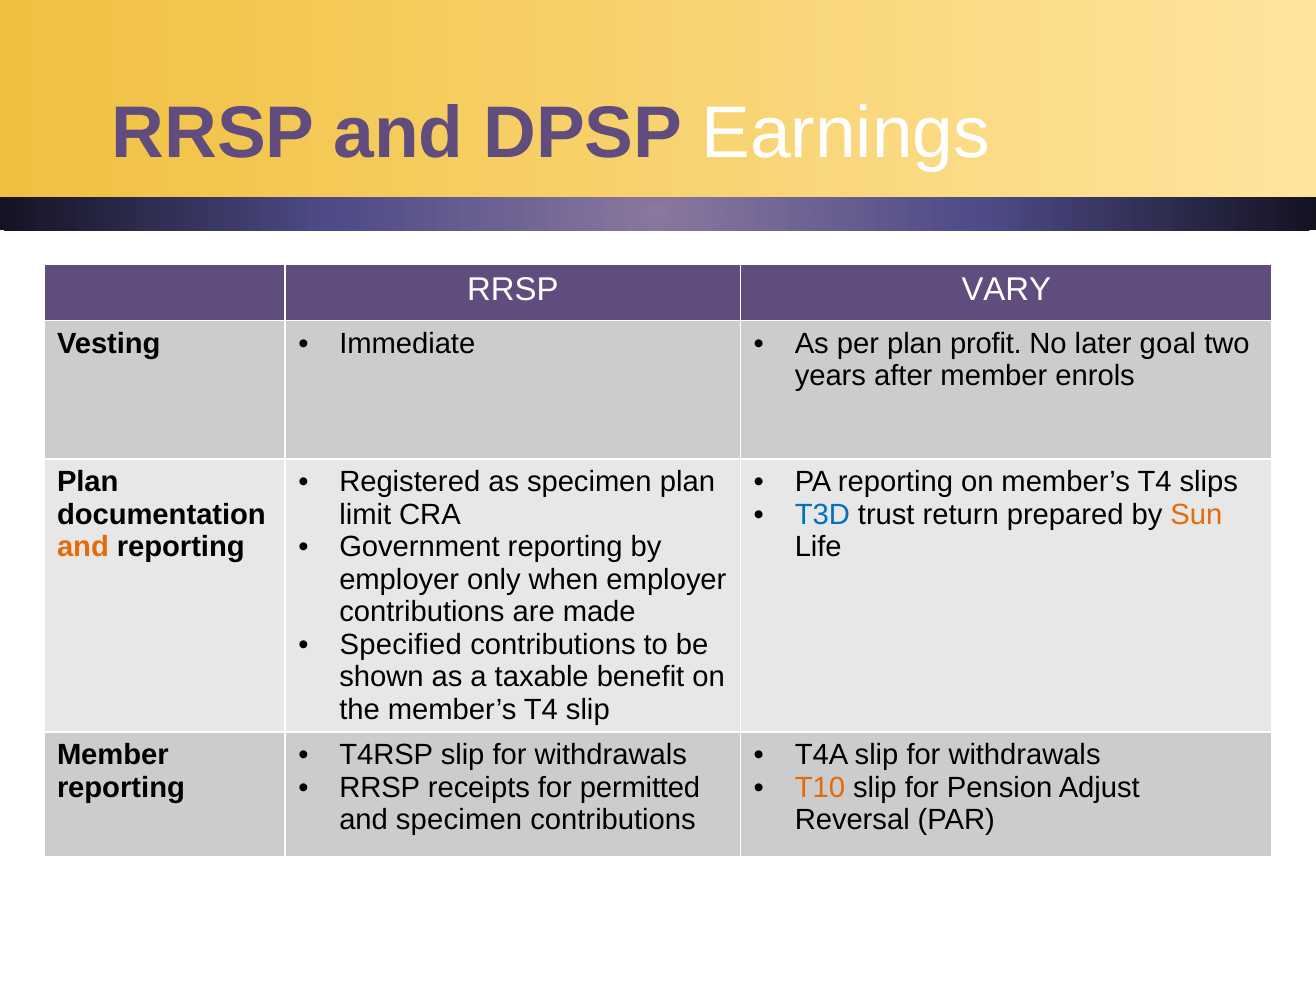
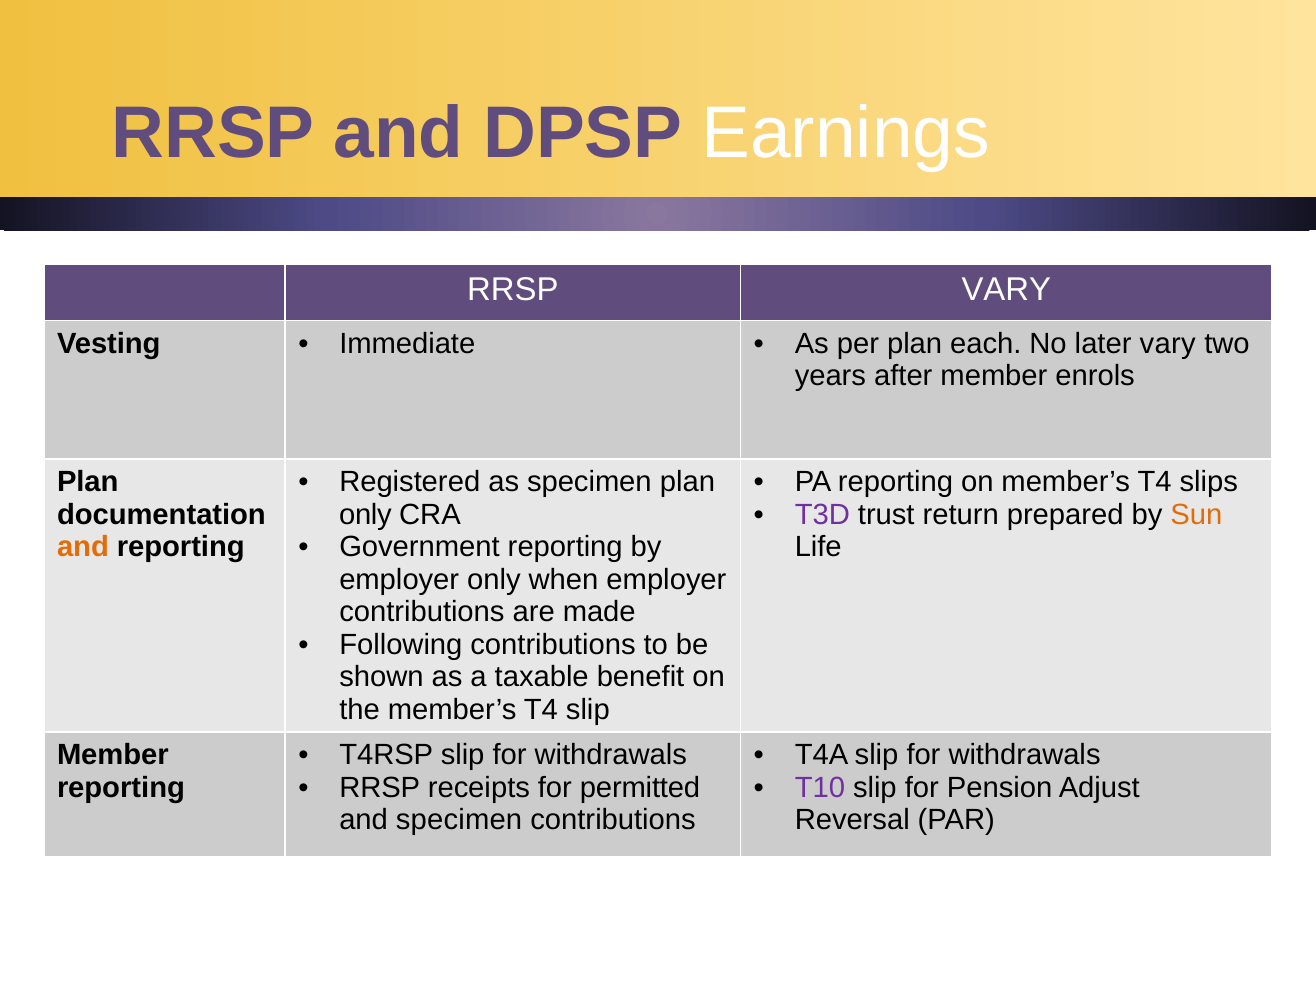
profit: profit -> each
later goal: goal -> vary
T3D colour: blue -> purple
limit at (365, 515): limit -> only
Specified: Specified -> Following
T10 colour: orange -> purple
